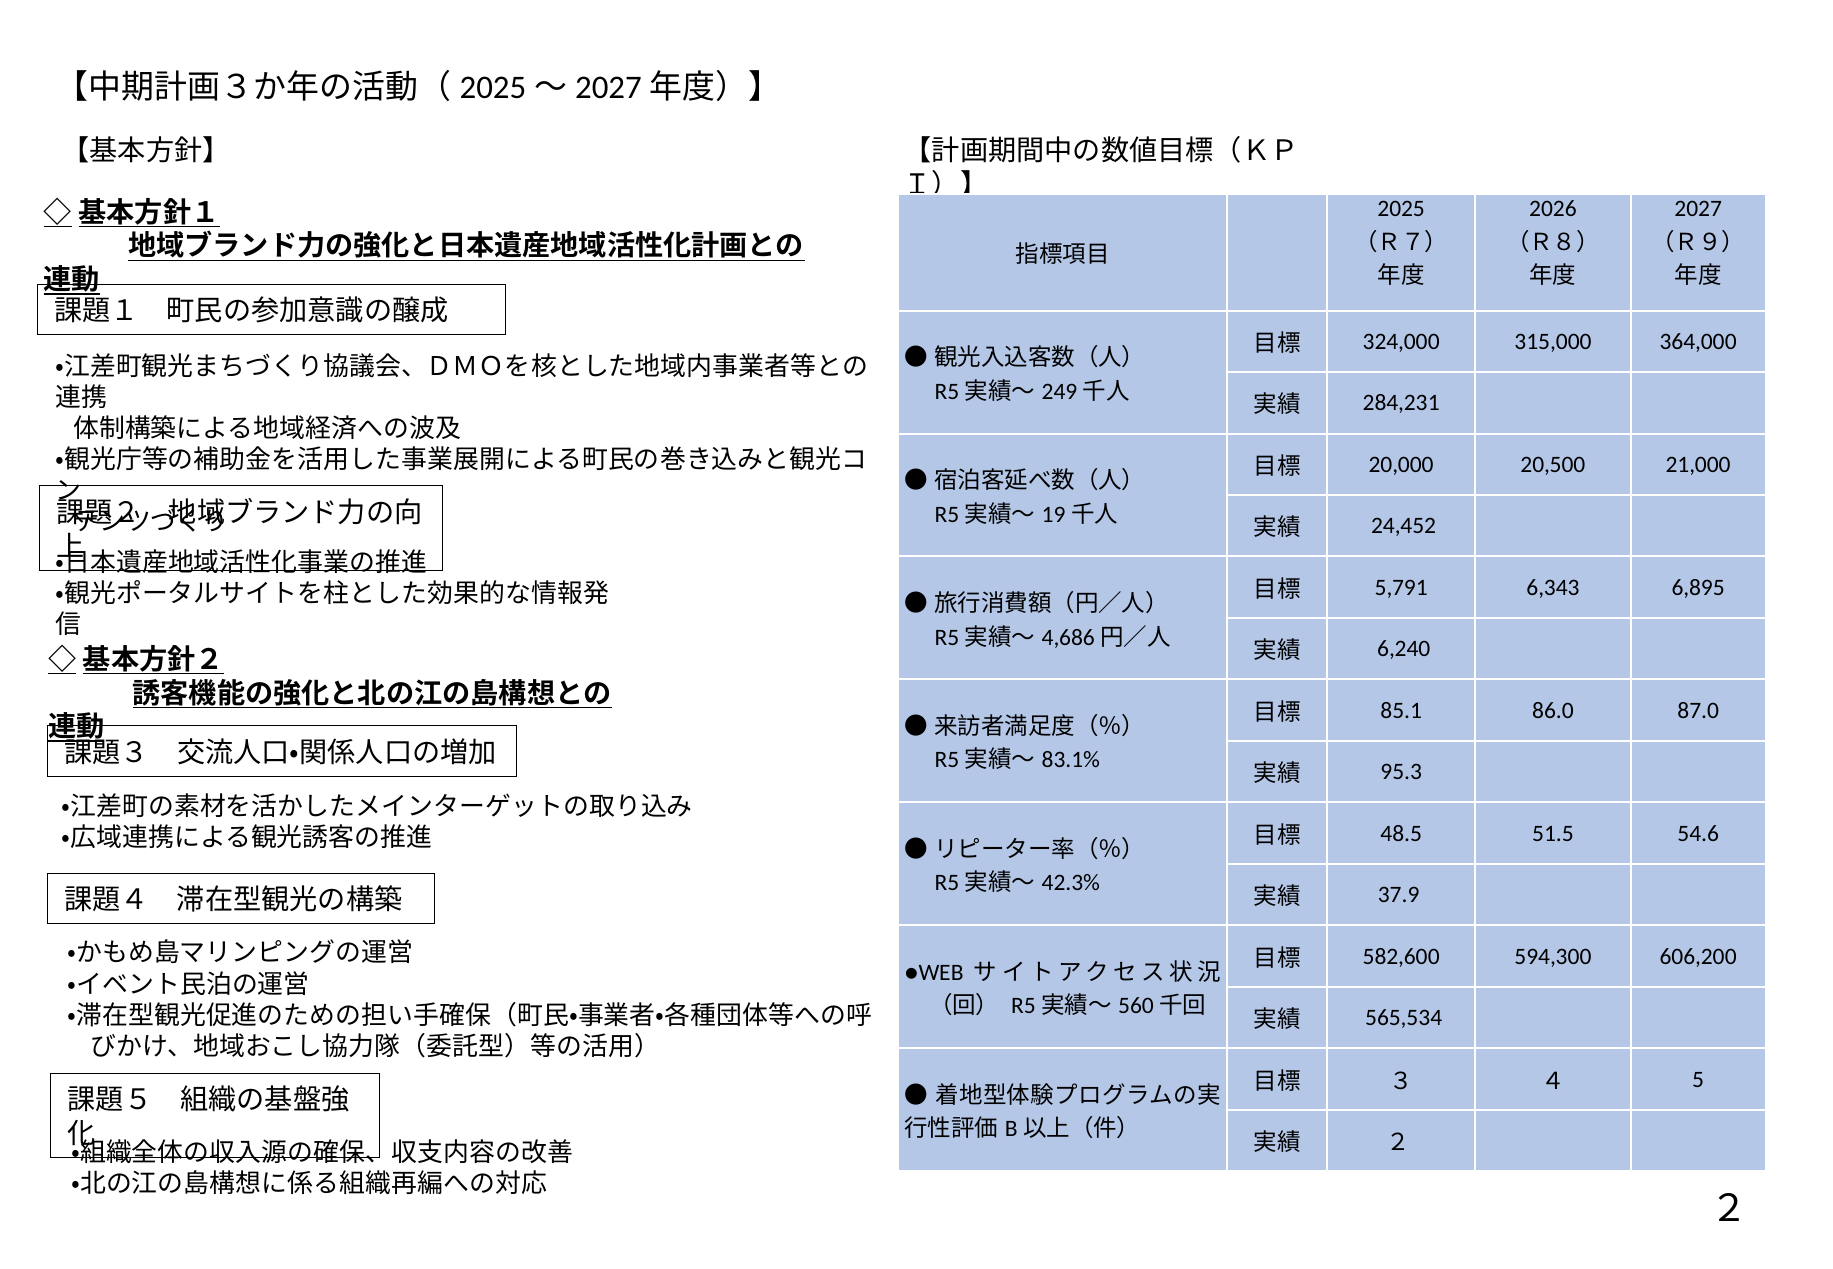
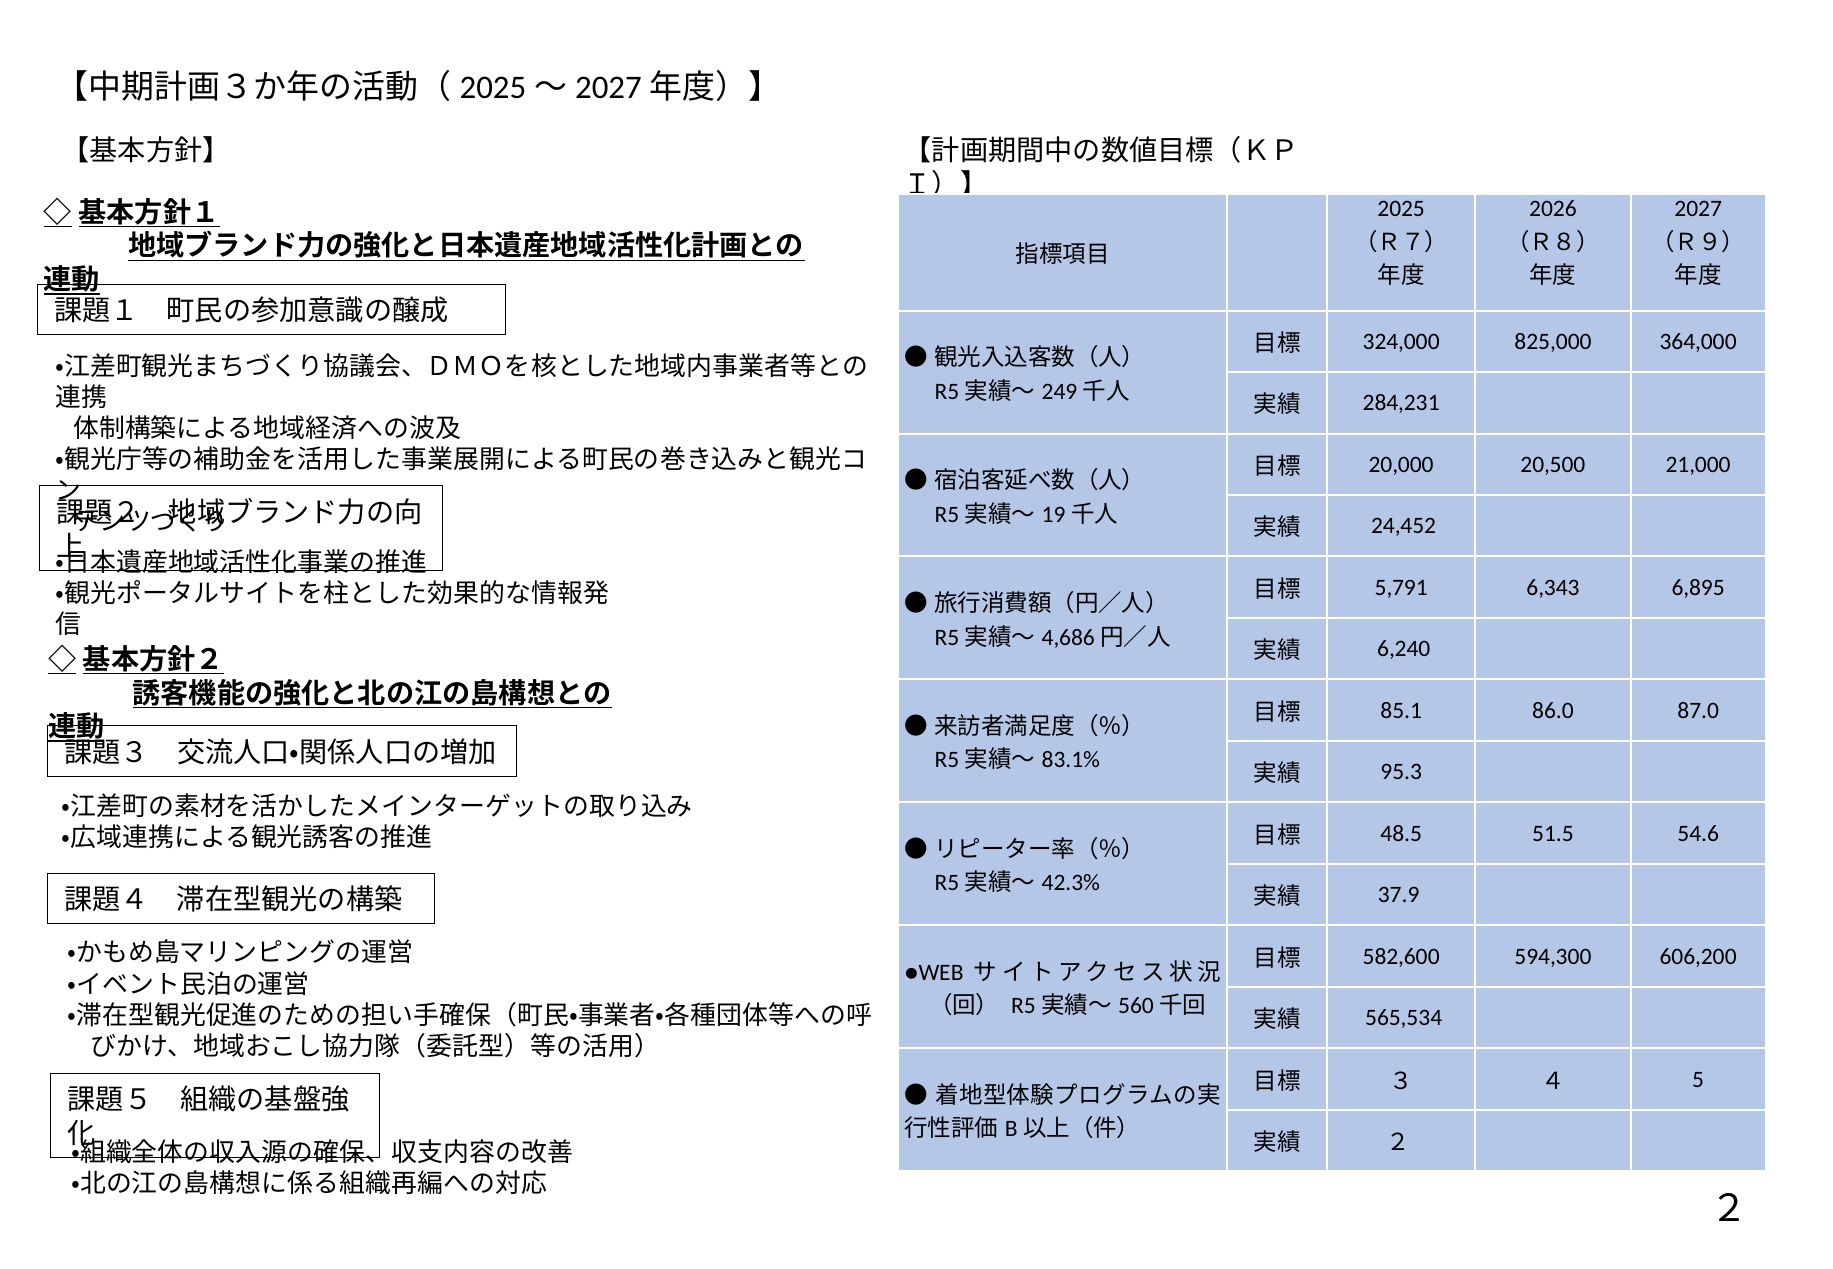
315,000: 315,000 -> 825,000
